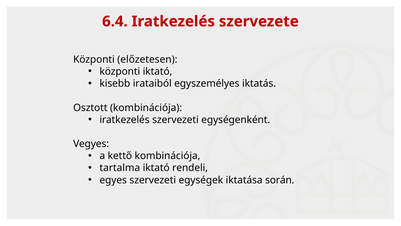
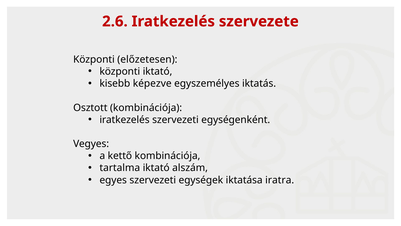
6.4: 6.4 -> 2.6
irataiból: irataiból -> képezve
rendeli: rendeli -> alszám
során: során -> iratra
